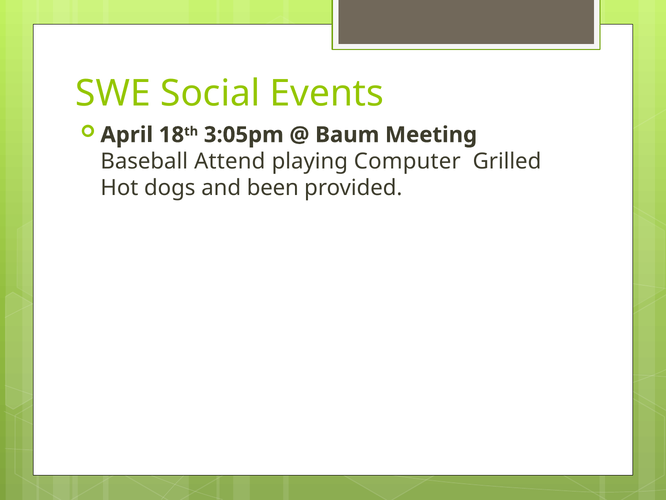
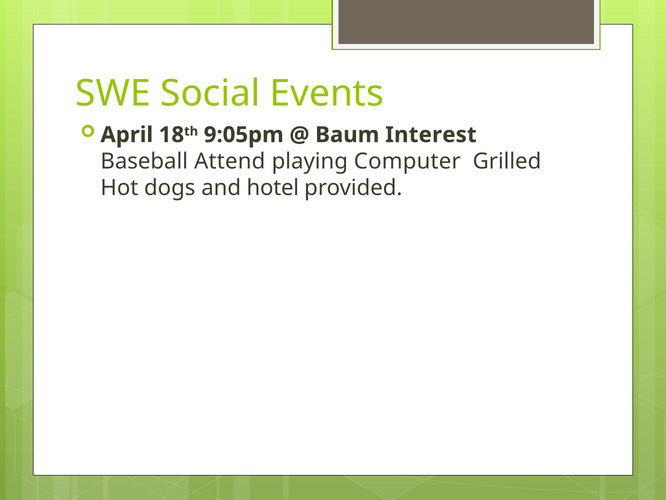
3:05pm: 3:05pm -> 9:05pm
Meeting: Meeting -> Interest
been: been -> hotel
